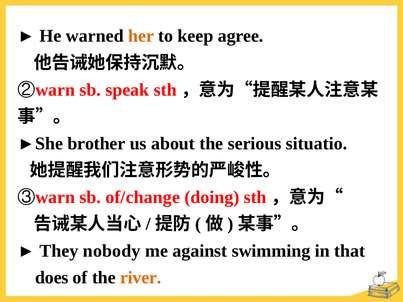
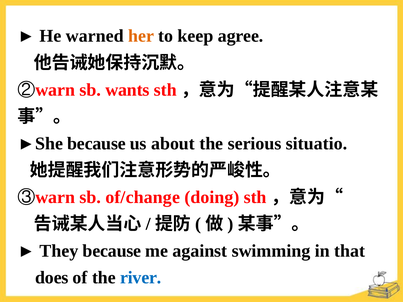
speak: speak -> wants
►She brother: brother -> because
They nobody: nobody -> because
river colour: orange -> blue
